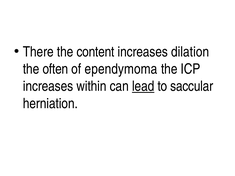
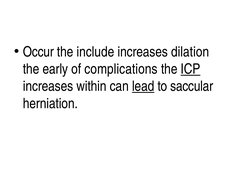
There: There -> Occur
content: content -> include
often: often -> early
ependymoma: ependymoma -> complications
ICP underline: none -> present
